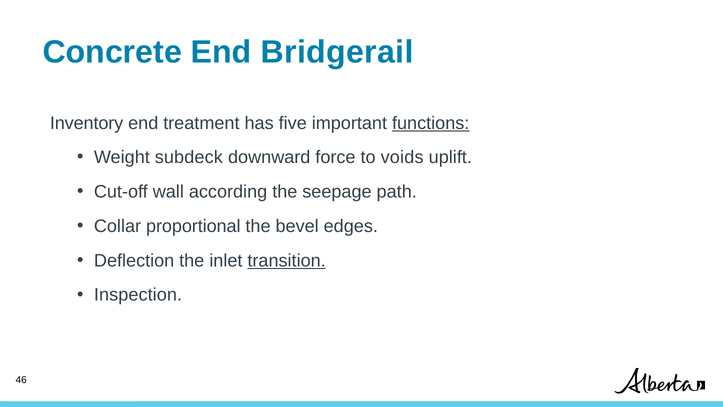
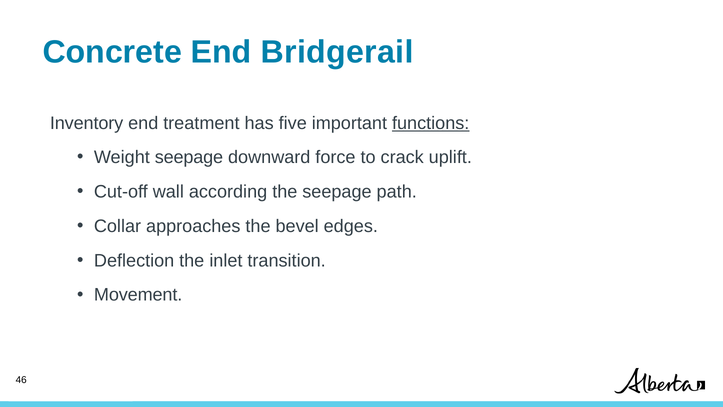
Weight subdeck: subdeck -> seepage
voids: voids -> crack
proportional: proportional -> approaches
transition underline: present -> none
Inspection: Inspection -> Movement
